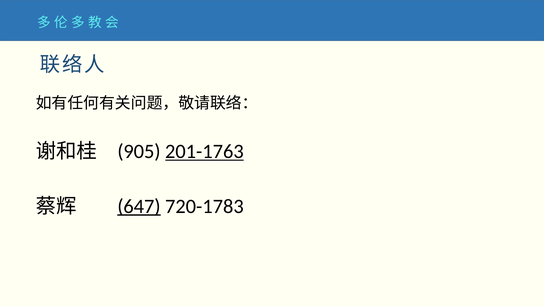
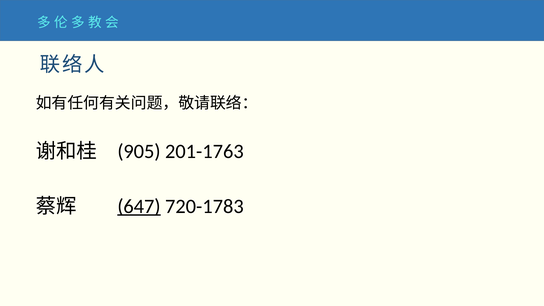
201-1763 underline: present -> none
